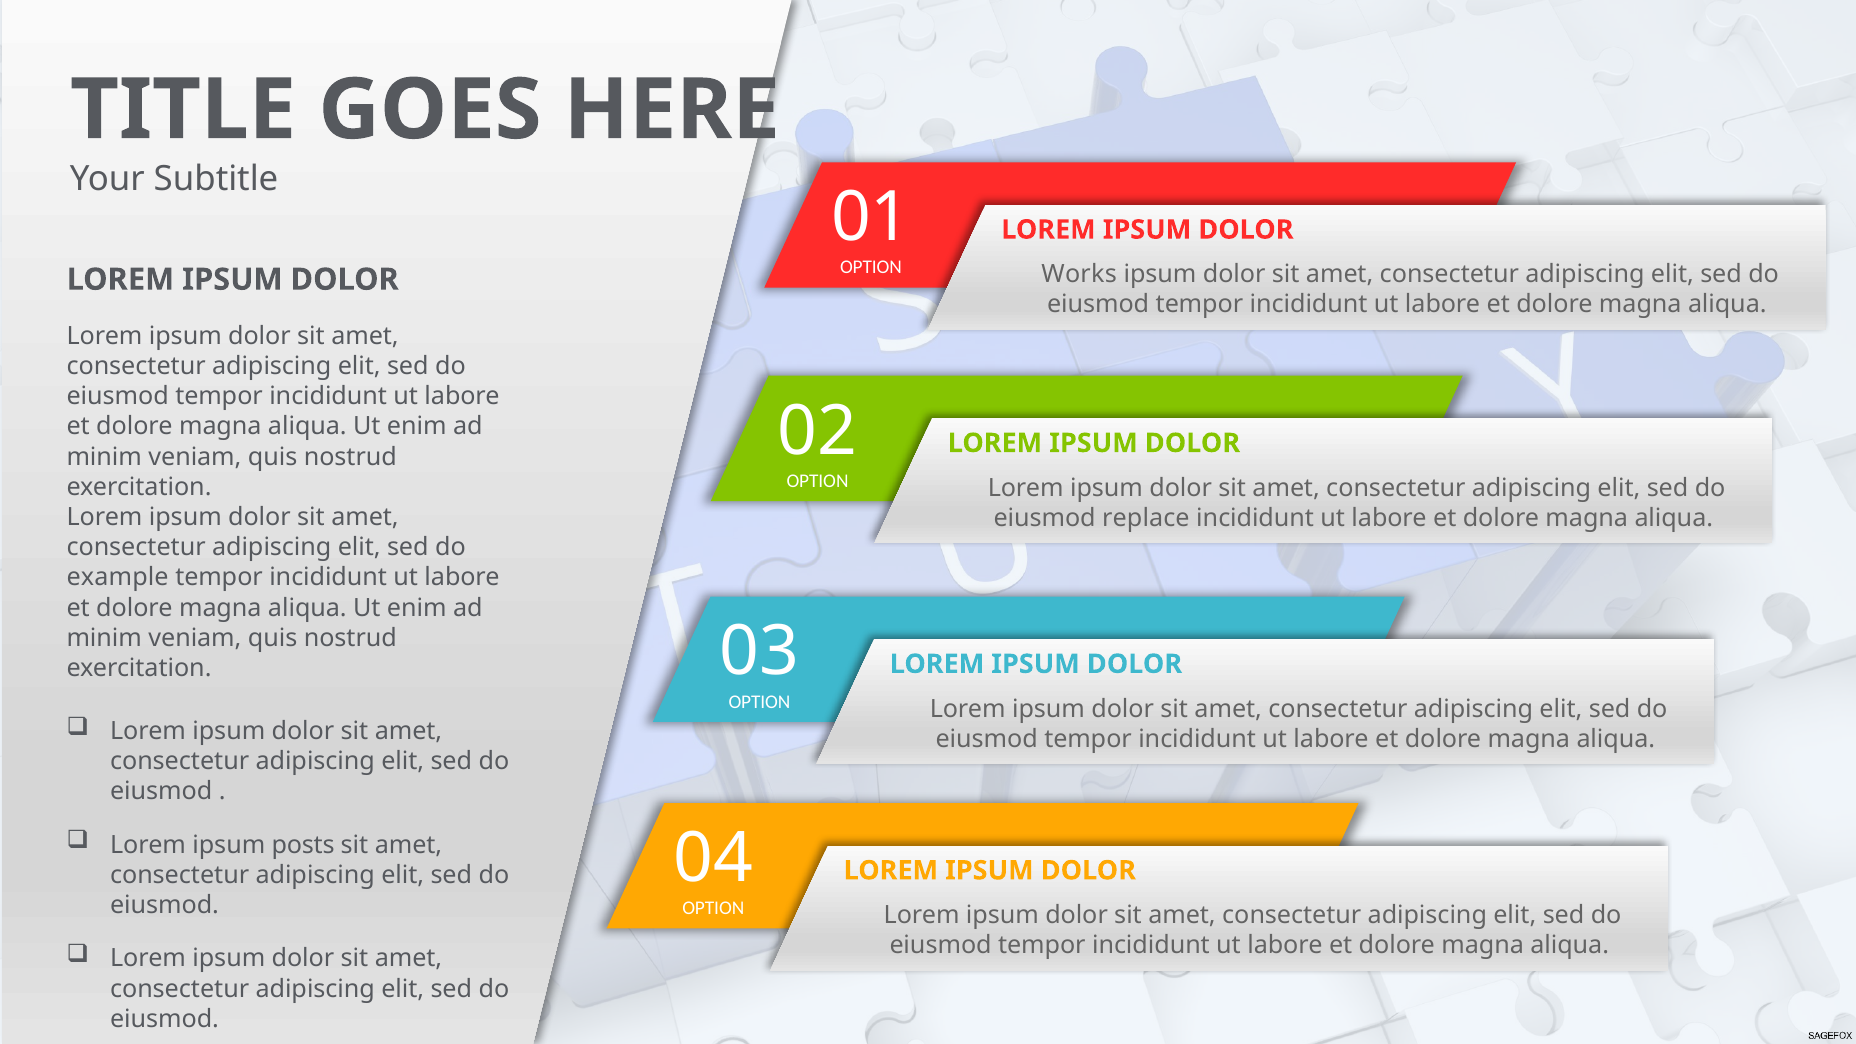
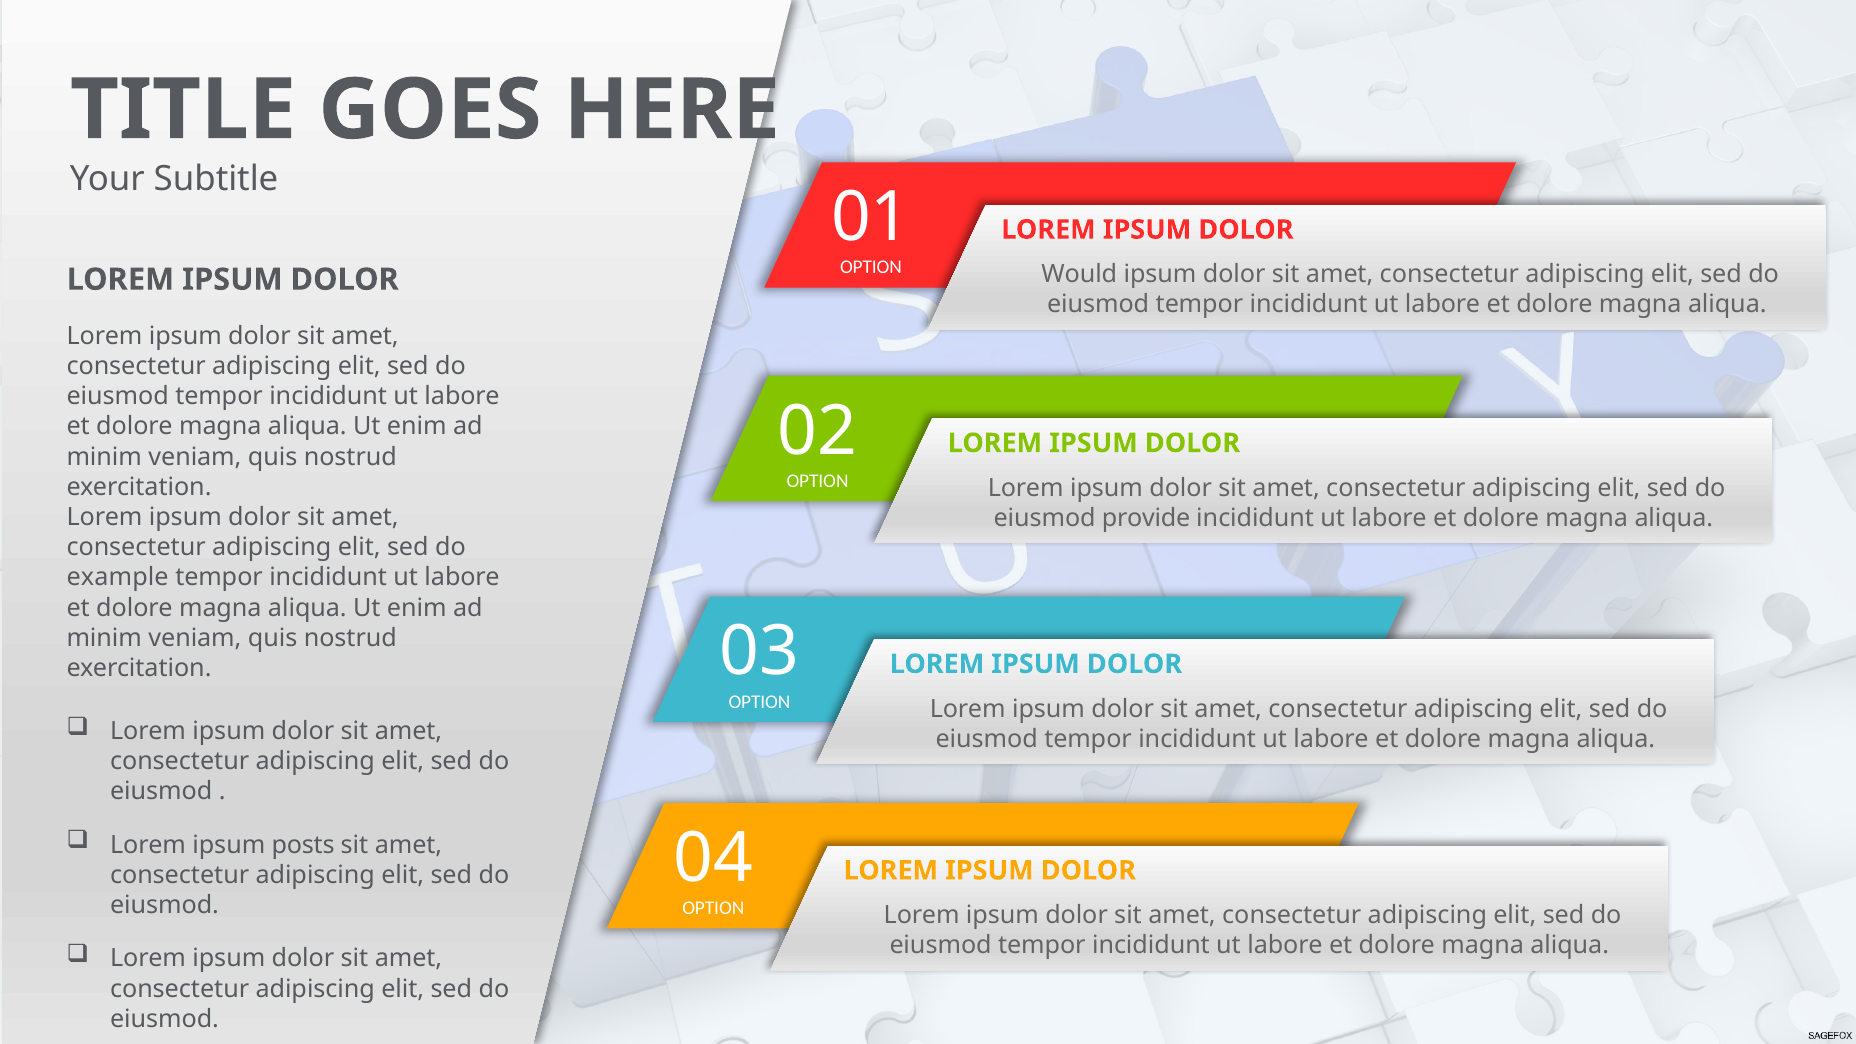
Works: Works -> Would
replace: replace -> provide
